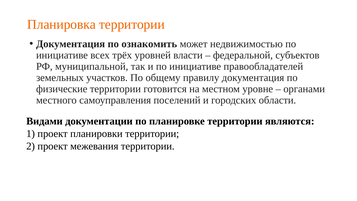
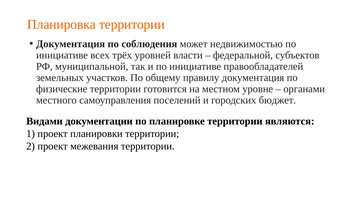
ознакомить: ознакомить -> соблюдения
области: области -> бюджет
